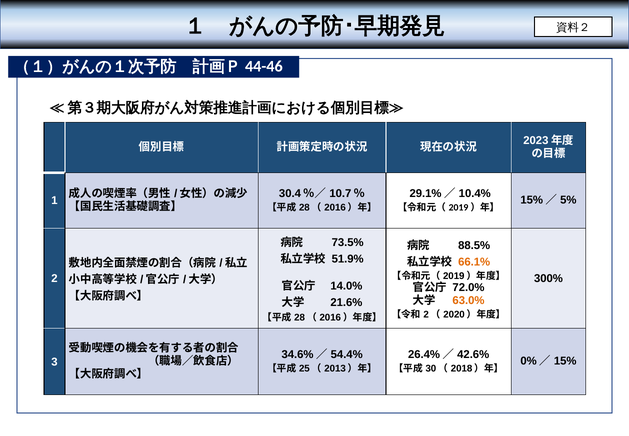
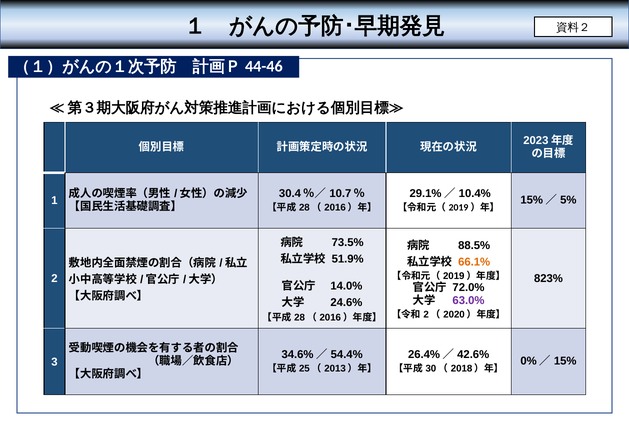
300%: 300% -> 823%
63.0% colour: orange -> purple
21.6%: 21.6% -> 24.6%
